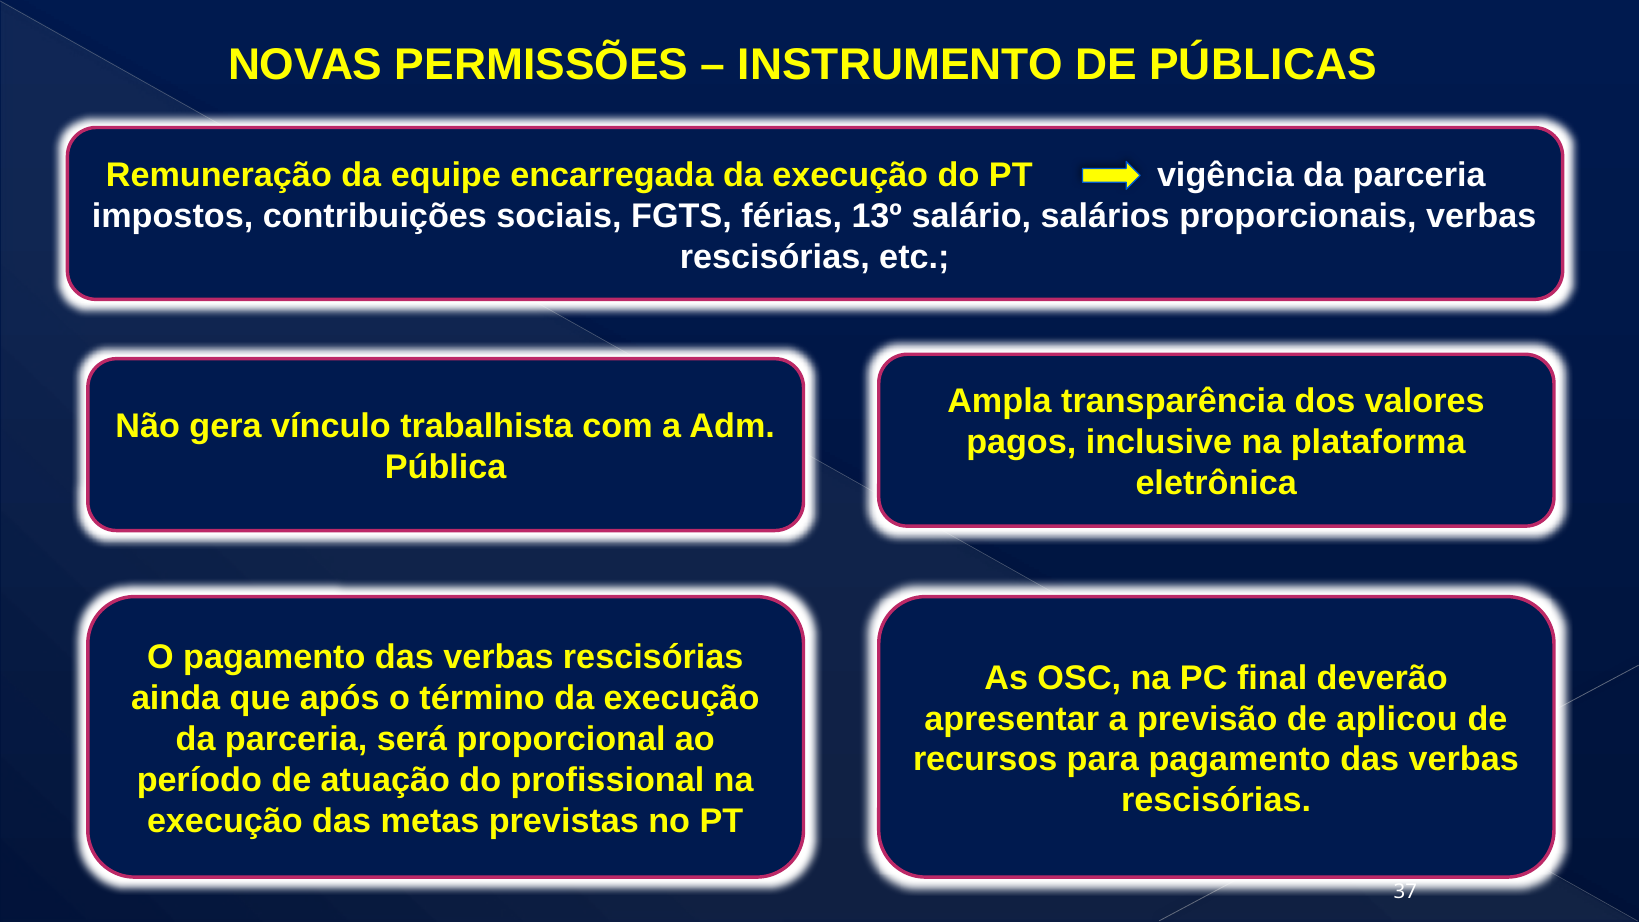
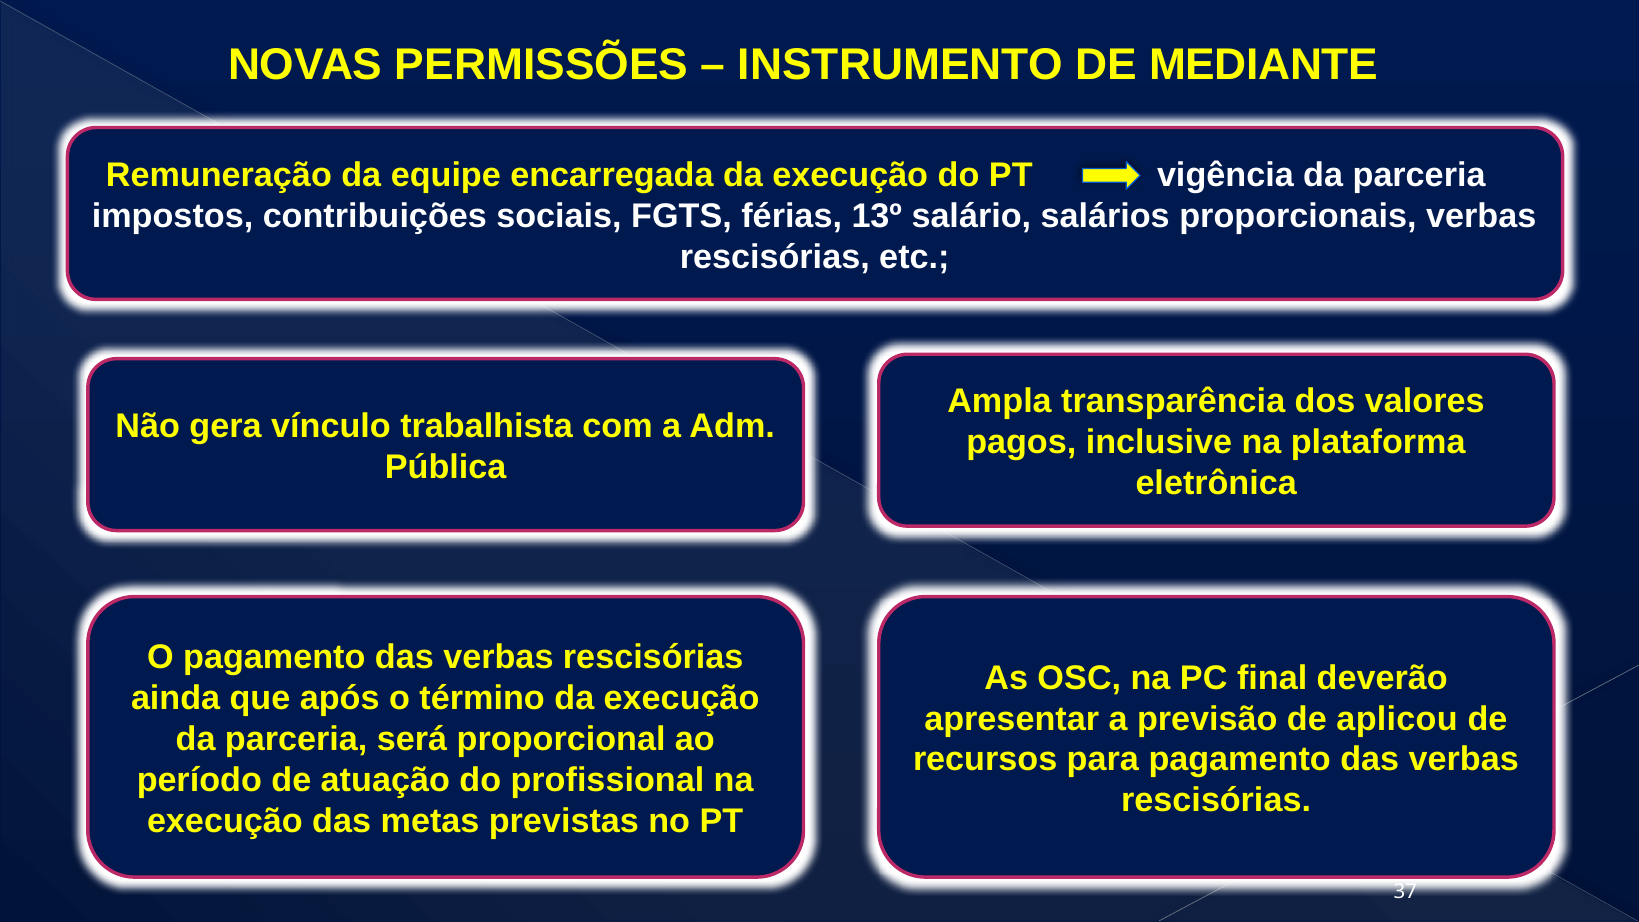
PÚBLICAS: PÚBLICAS -> MEDIANTE
